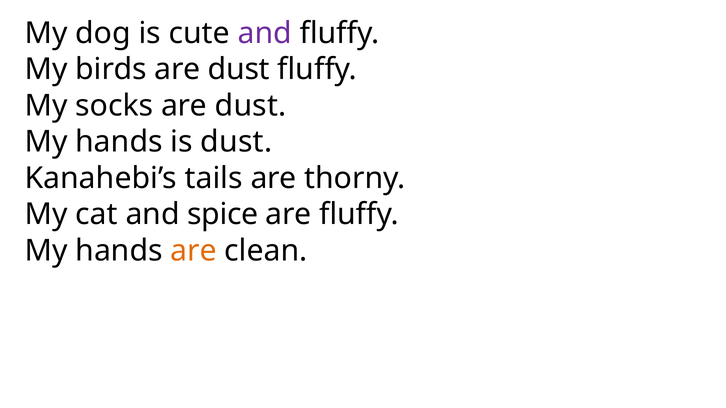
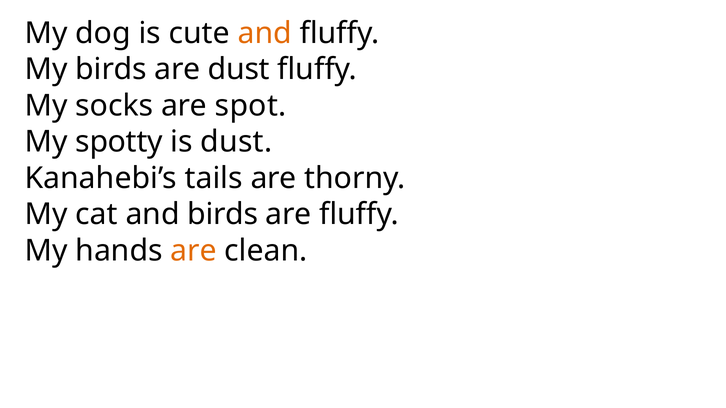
and at (265, 33) colour: purple -> orange
socks are dust: dust -> spot
hands at (119, 142): hands -> spotty
and spice: spice -> birds
